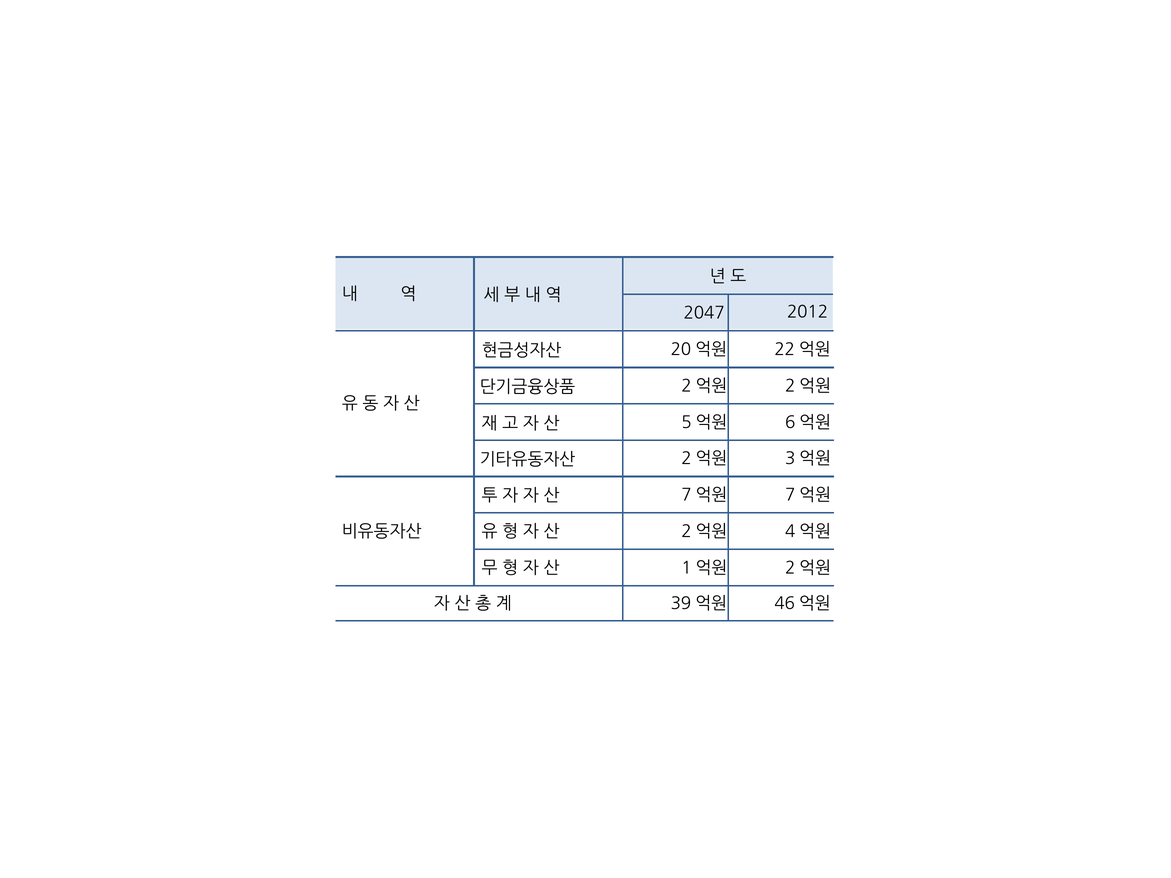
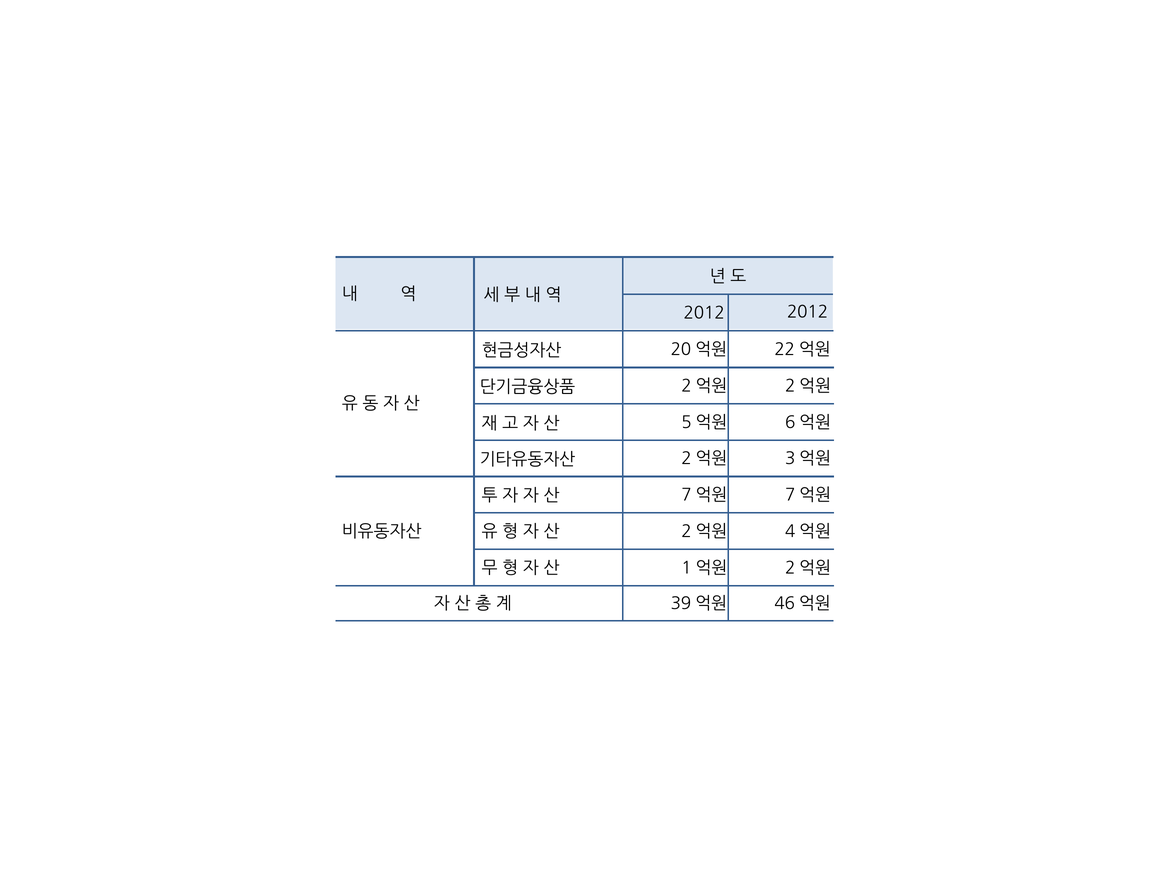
2047 at (704, 313): 2047 -> 2012
